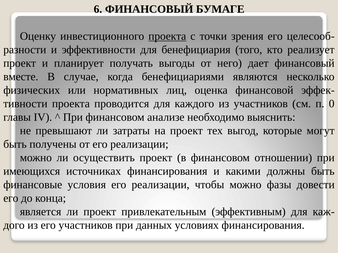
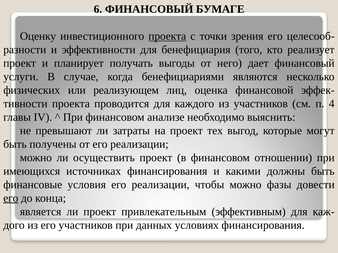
вместе: вместе -> услуги
нормативных: нормативных -> реализующем
0: 0 -> 4
его at (11, 198) underline: none -> present
